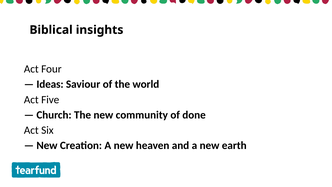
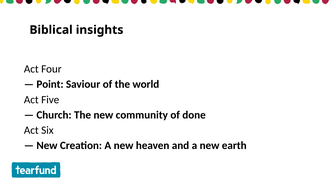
Ideas: Ideas -> Point
